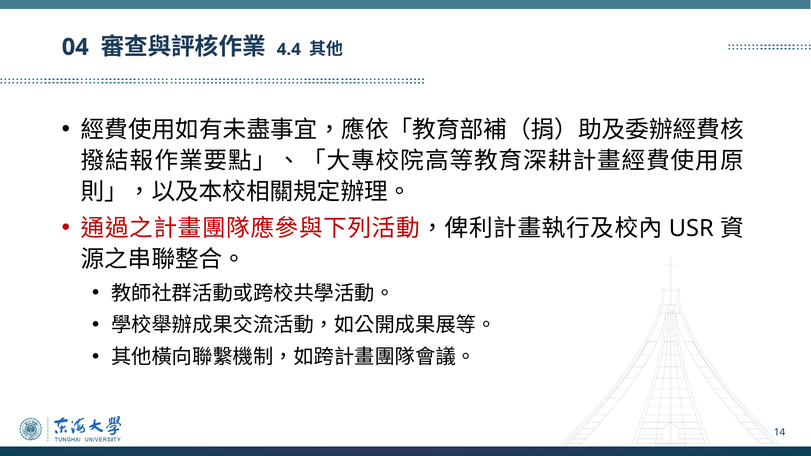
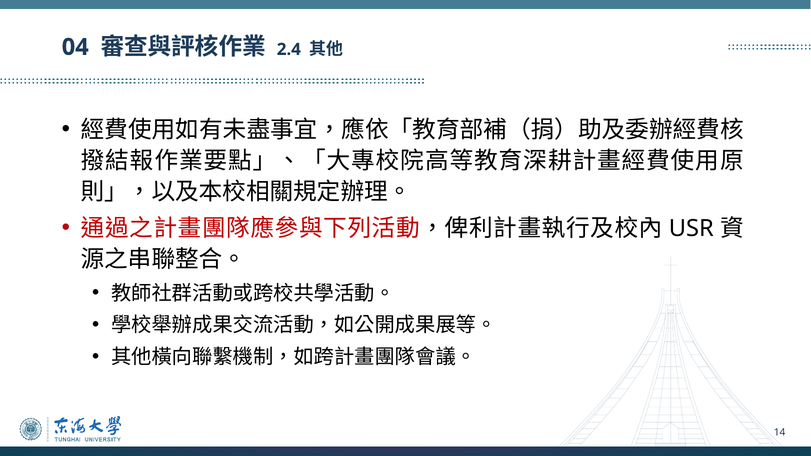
4.4: 4.4 -> 2.4
